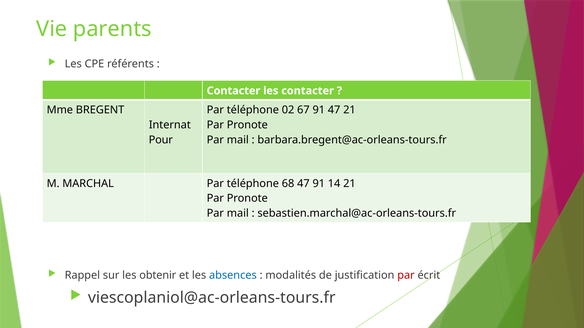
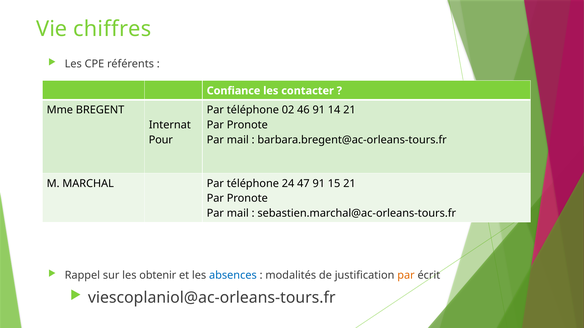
parents: parents -> chiffres
Contacter at (233, 91): Contacter -> Confiance
67: 67 -> 46
91 47: 47 -> 14
68: 68 -> 24
14: 14 -> 15
par at (406, 276) colour: red -> orange
